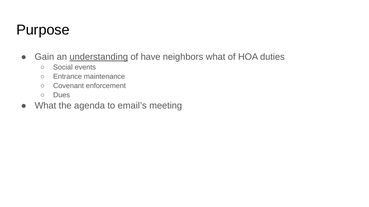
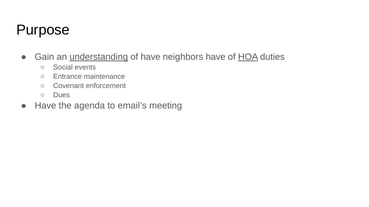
neighbors what: what -> have
HOA underline: none -> present
What at (45, 106): What -> Have
